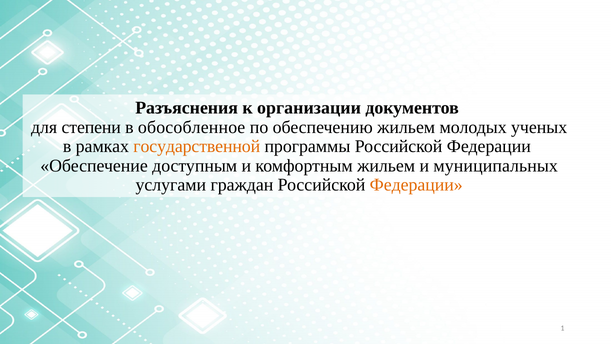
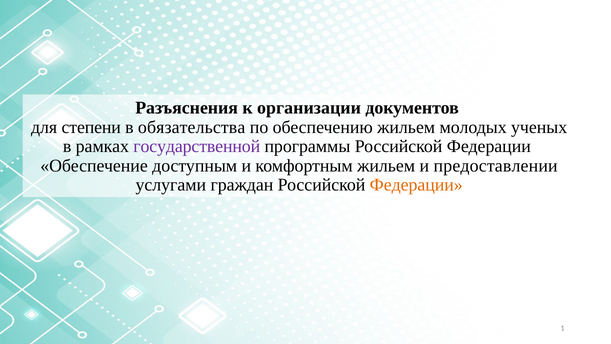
обособленное: обособленное -> обязательства
государственной colour: orange -> purple
муниципальных: муниципальных -> предоставлении
